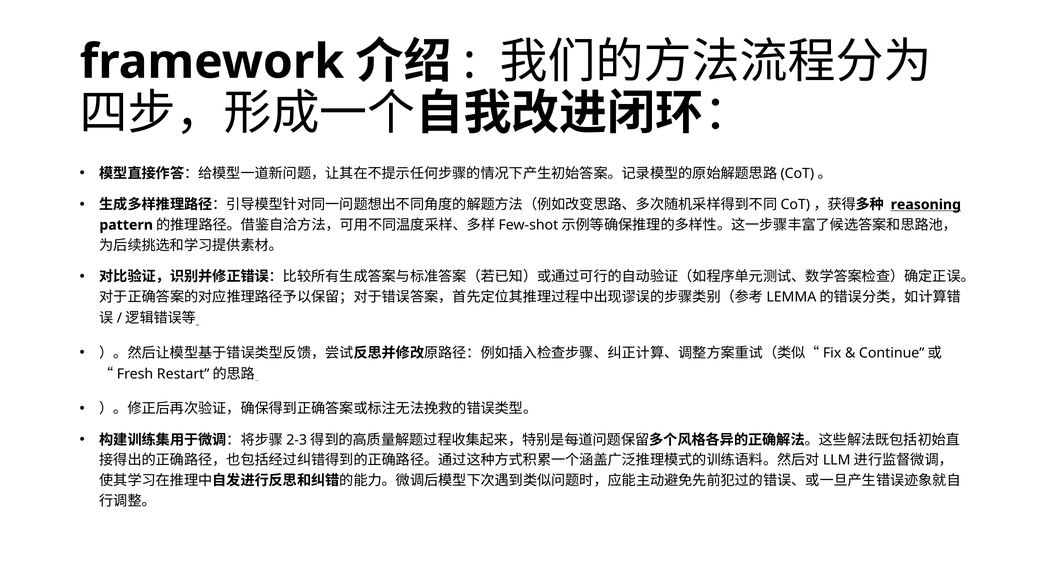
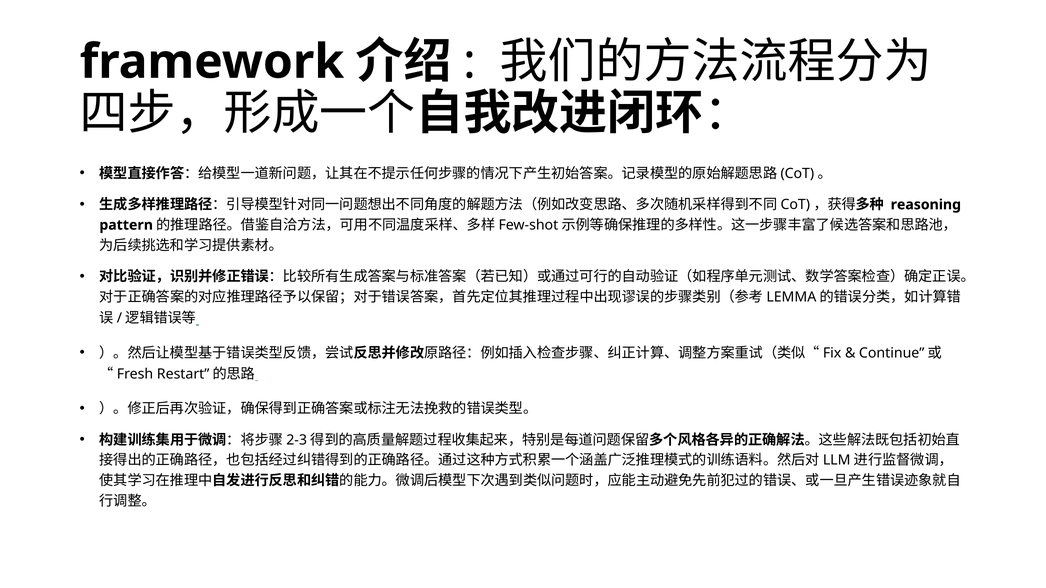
reasoning underline: present -> none
